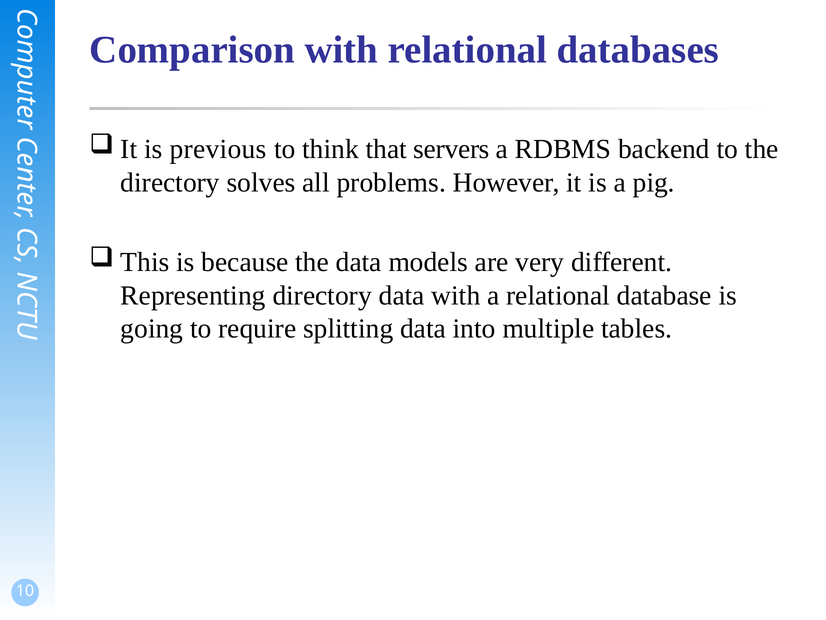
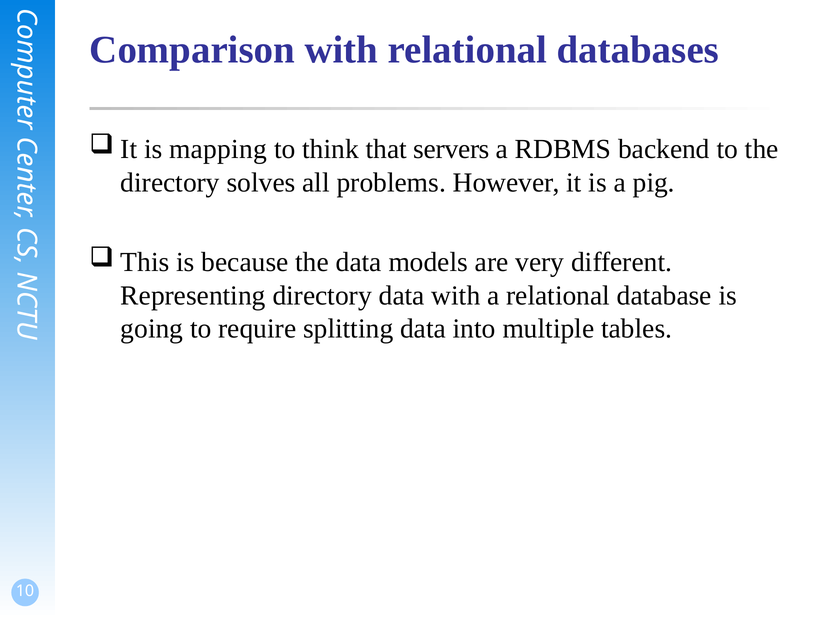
previous: previous -> mapping
